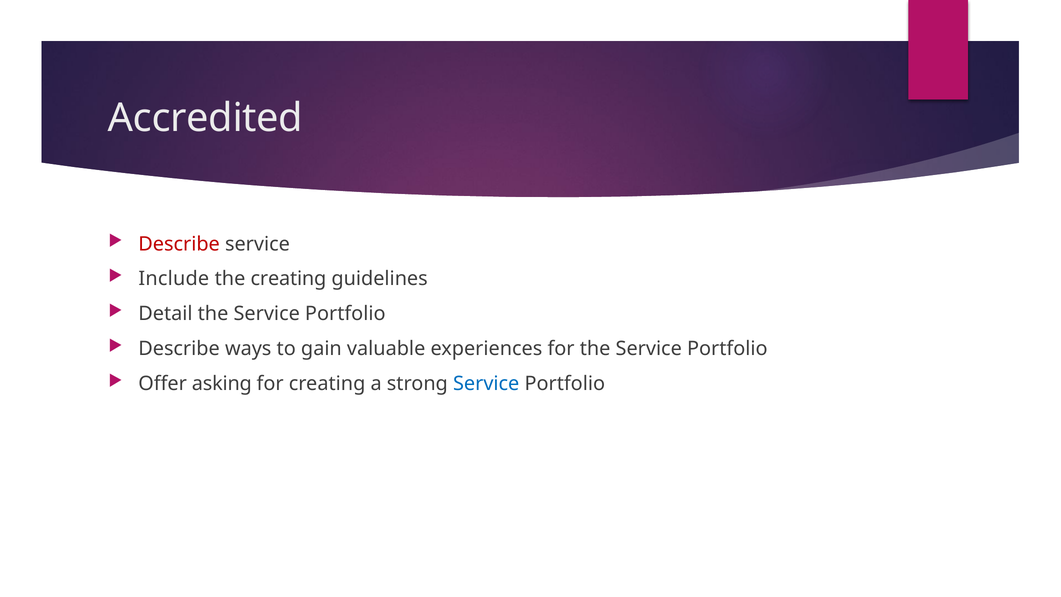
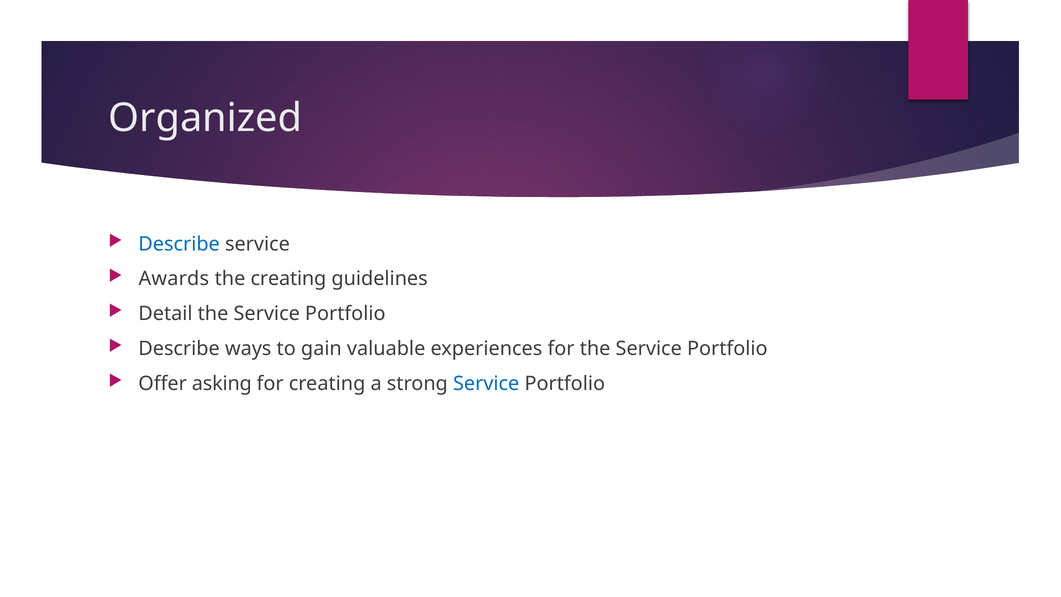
Accredited: Accredited -> Organized
Describe at (179, 244) colour: red -> blue
Include: Include -> Awards
